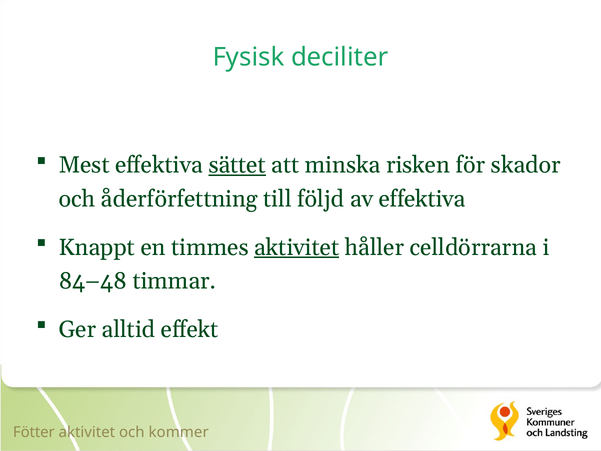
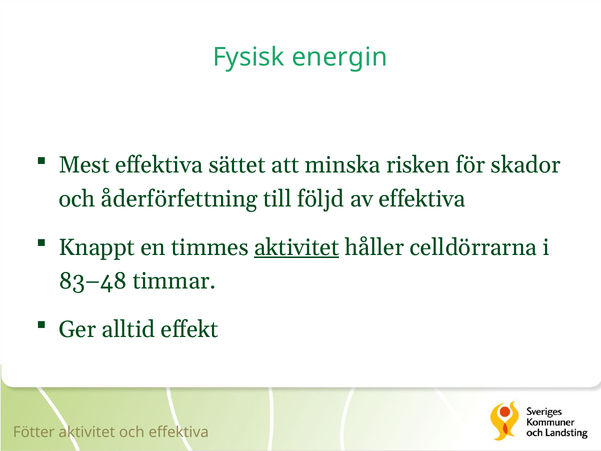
deciliter: deciliter -> energin
sättet underline: present -> none
84–48: 84–48 -> 83–48
och kommer: kommer -> effektiva
